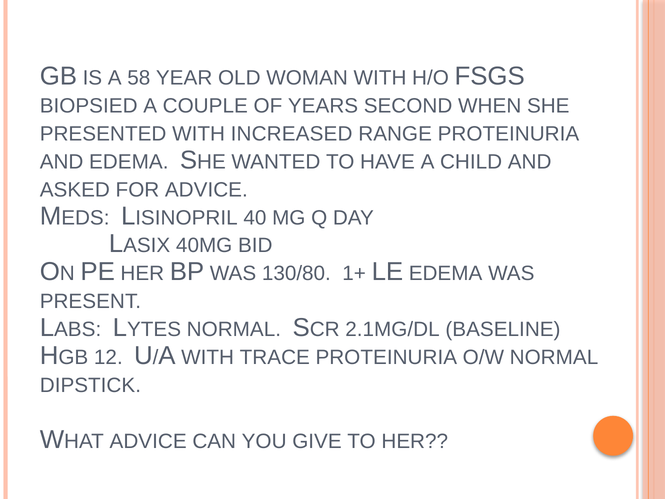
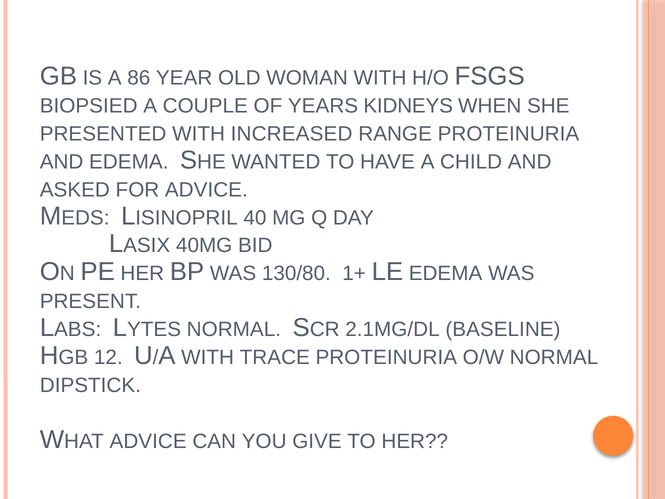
58: 58 -> 86
SECOND: SECOND -> KIDNEYS
